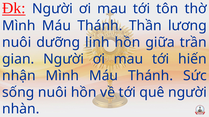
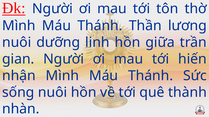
quê người: người -> thành
